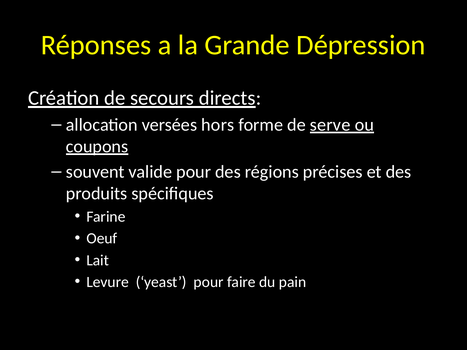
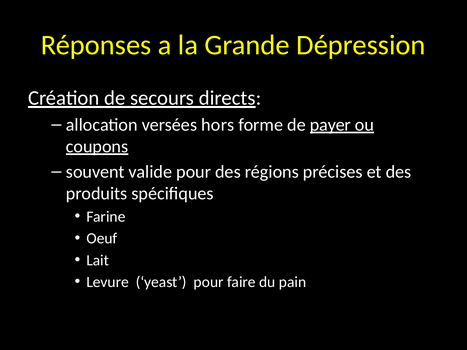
serve: serve -> payer
